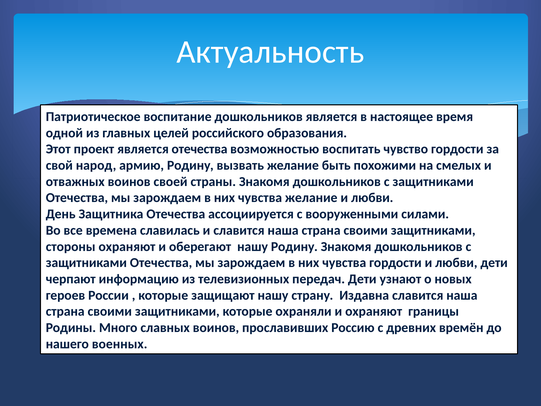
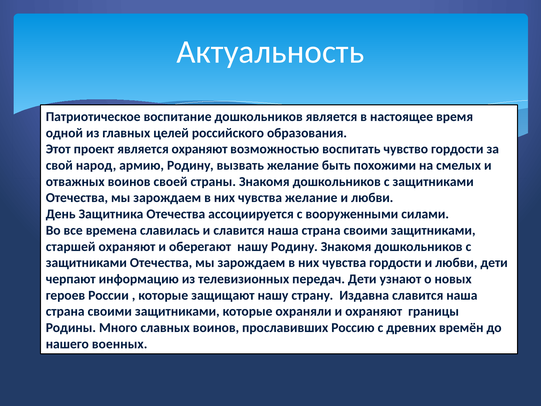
является отечества: отечества -> охраняют
стороны: стороны -> старшей
